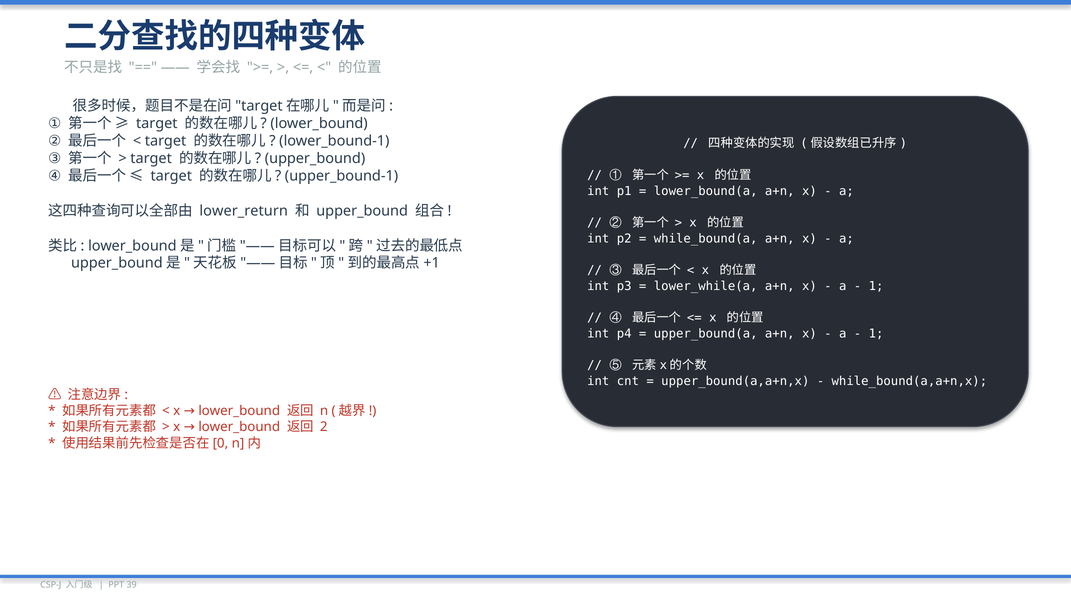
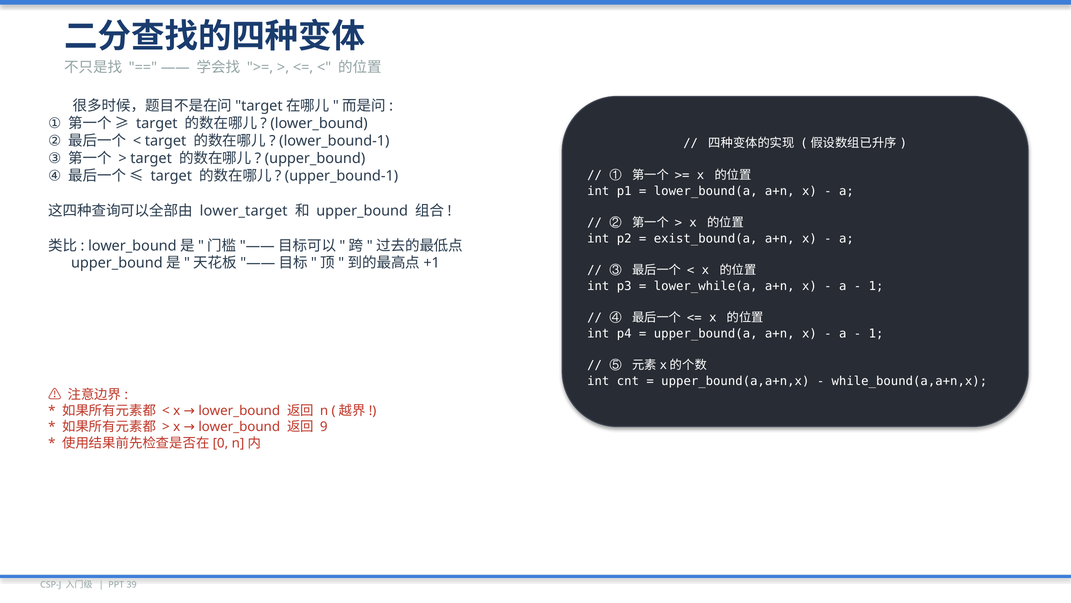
lower_return: lower_return -> lower_target
while_bound(a: while_bound(a -> exist_bound(a
2: 2 -> 9
